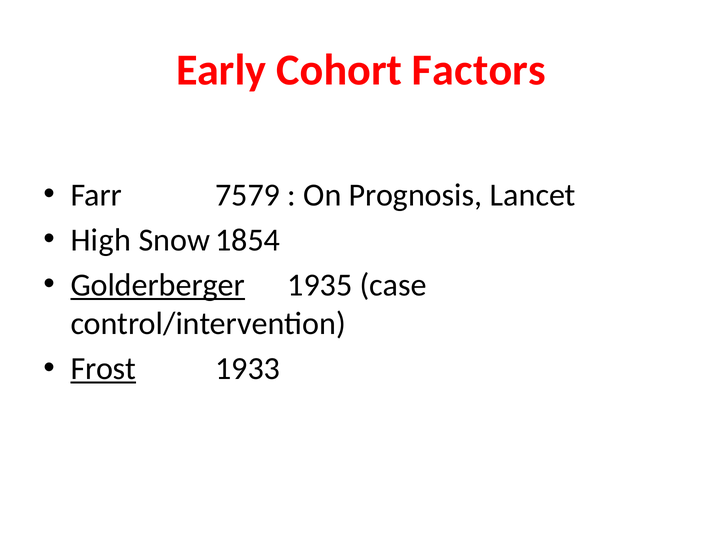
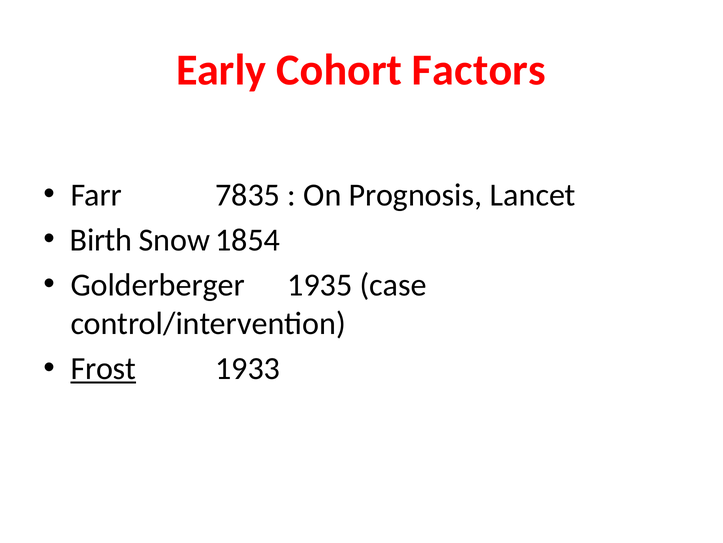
7579: 7579 -> 7835
High: High -> Birth
Golderberger underline: present -> none
